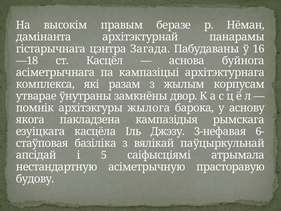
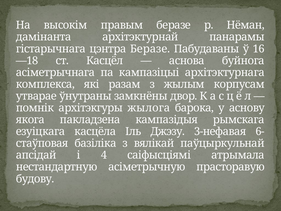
цэнтра Загада: Загада -> Беразе
5: 5 -> 4
